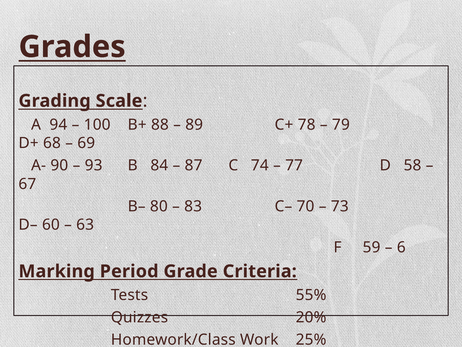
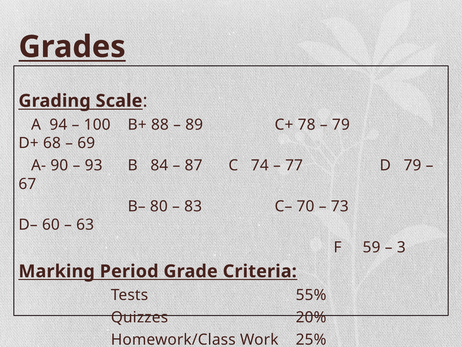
D 58: 58 -> 79
6: 6 -> 3
